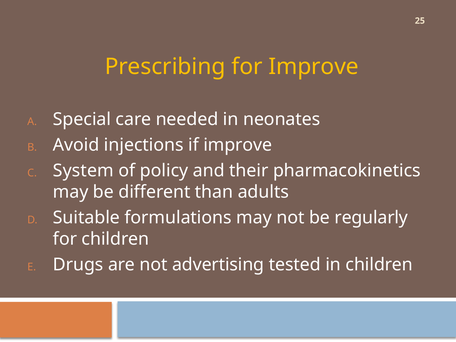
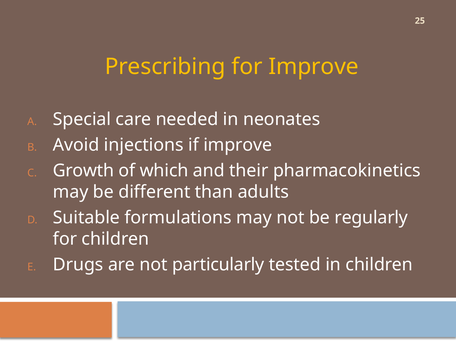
System: System -> Growth
policy: policy -> which
advertising: advertising -> particularly
